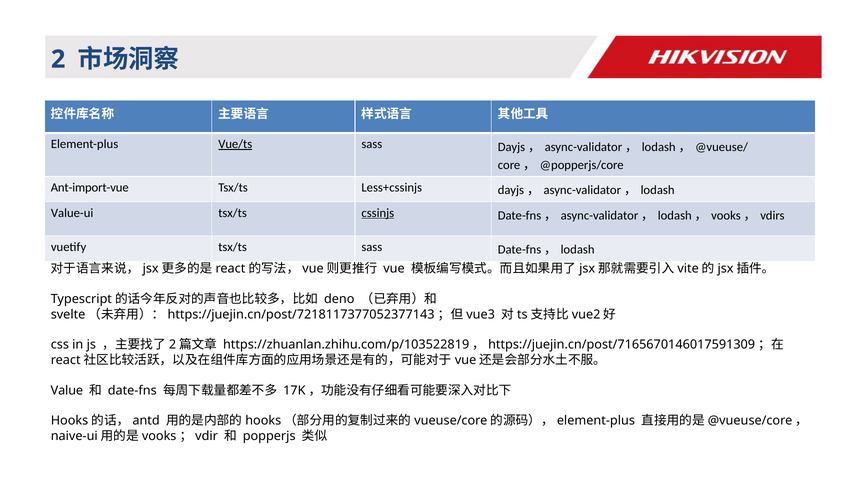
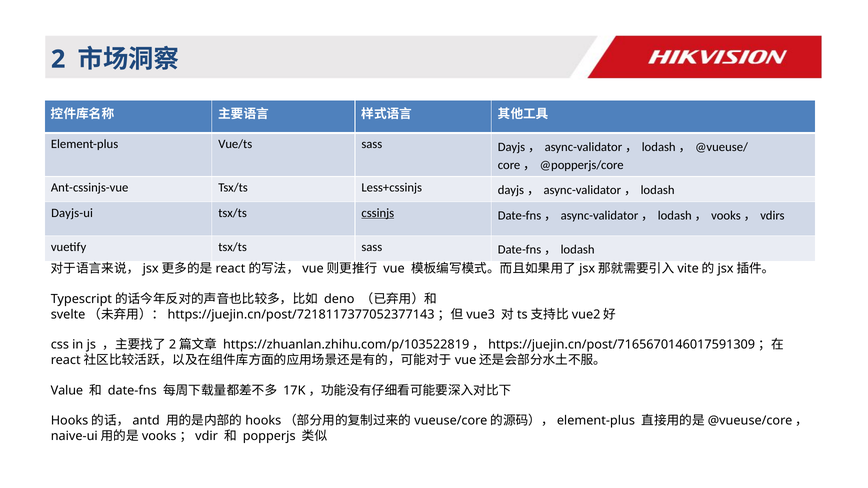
Vue/ts underline: present -> none
Ant-import-vue: Ant-import-vue -> Ant-cssinjs-vue
Value-ui: Value-ui -> Dayjs-ui
